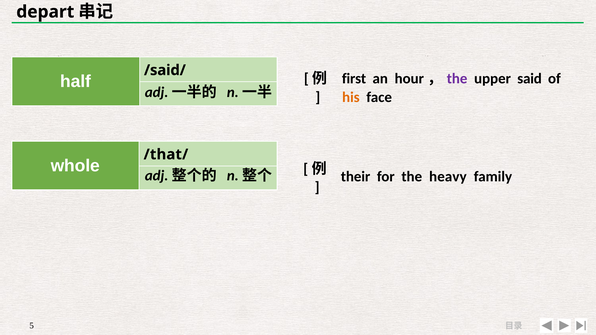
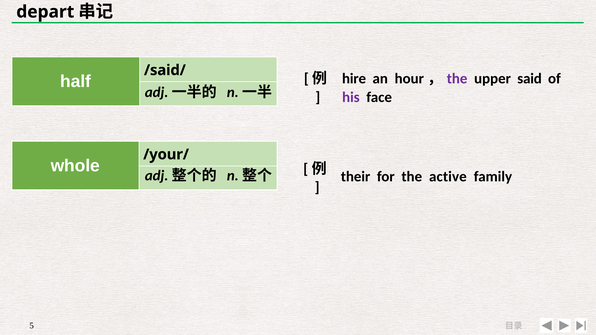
first: first -> hire
his colour: orange -> purple
/that/: /that/ -> /your/
heavy: heavy -> active
